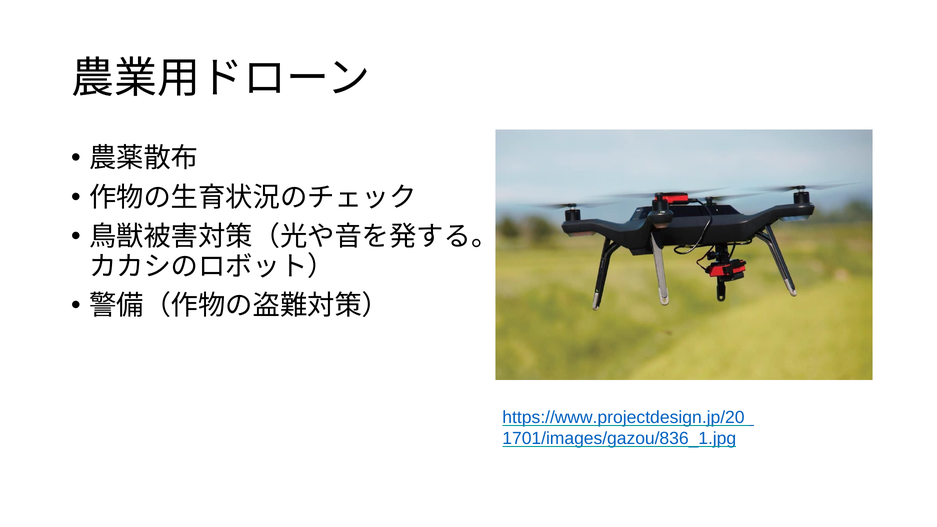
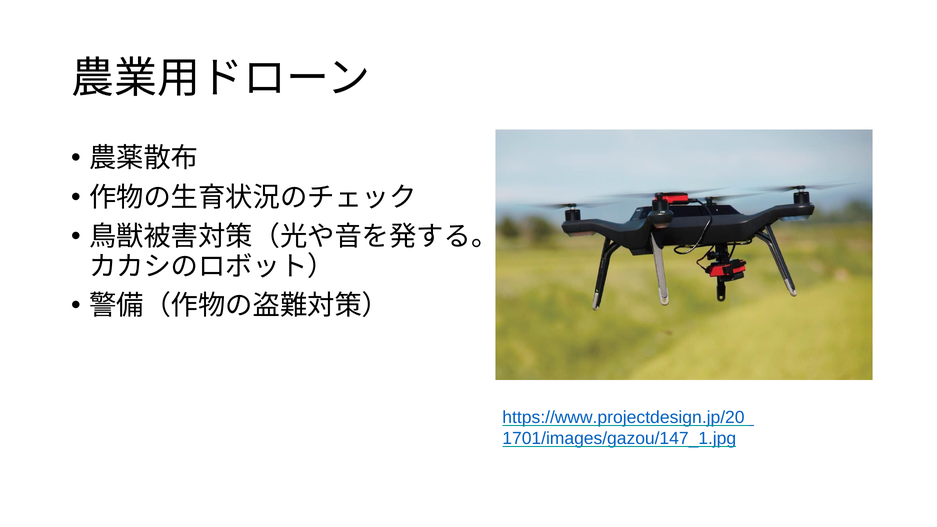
1701/images/gazou/836_1.jpg: 1701/images/gazou/836_1.jpg -> 1701/images/gazou/147_1.jpg
